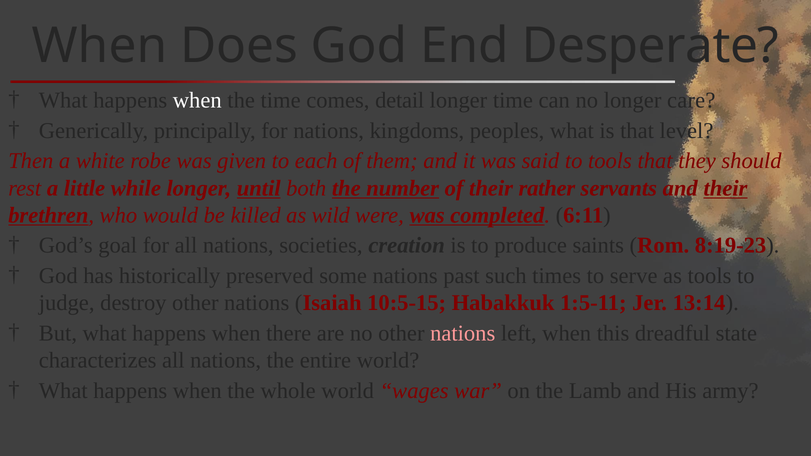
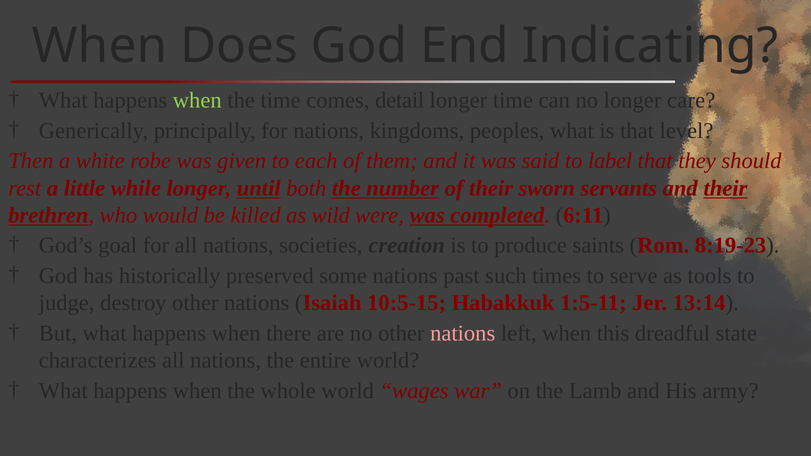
Desperate: Desperate -> Indicating
when at (197, 100) colour: white -> light green
to tools: tools -> label
rather: rather -> sworn
